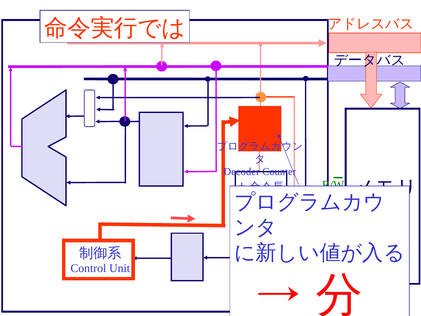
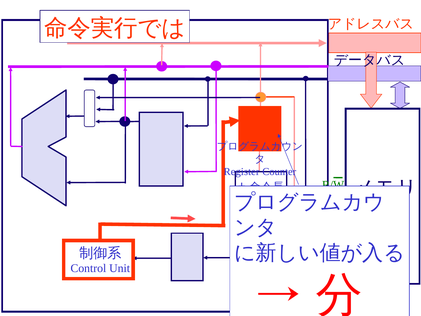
Decoder: Decoder -> Register
